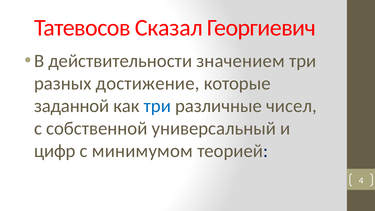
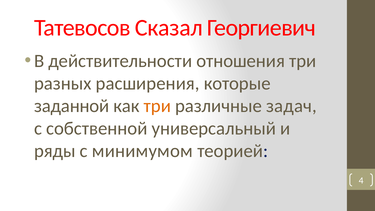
значением: значением -> отношения
достижение: достижение -> расширения
три at (157, 106) colour: blue -> orange
чисел: чисел -> задач
цифр: цифр -> ряды
